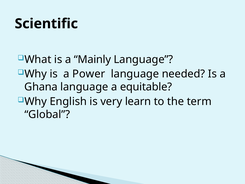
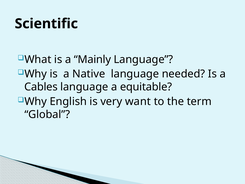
Power: Power -> Native
Ghana: Ghana -> Cables
learn: learn -> want
